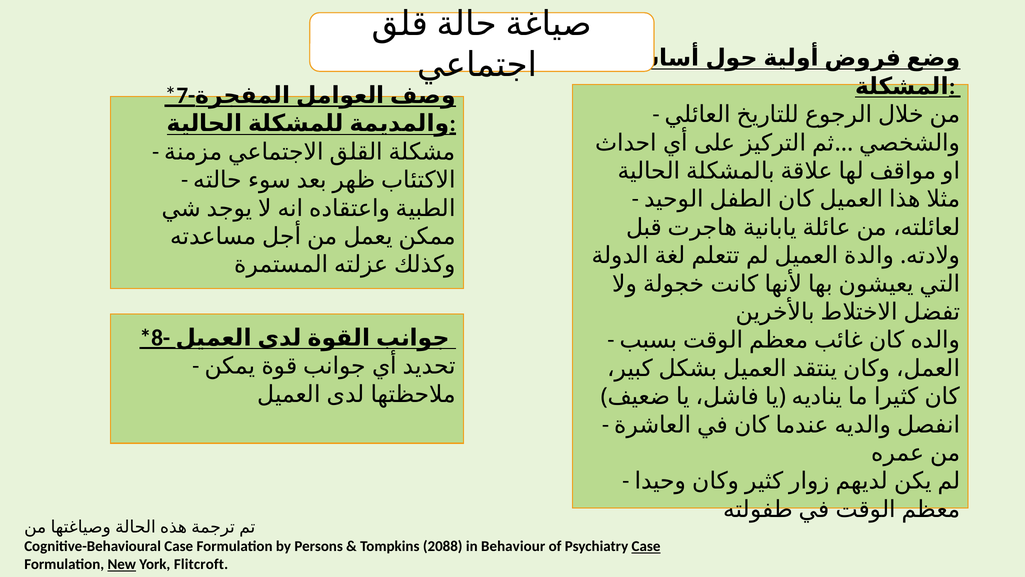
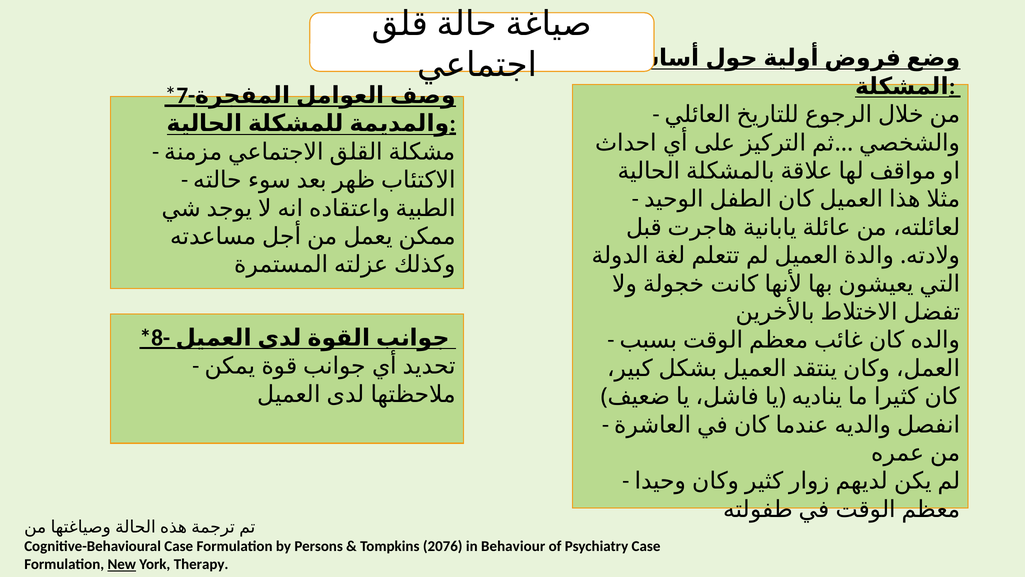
2088: 2088 -> 2076
Case at (646, 546) underline: present -> none
Flitcroft: Flitcroft -> Therapy
